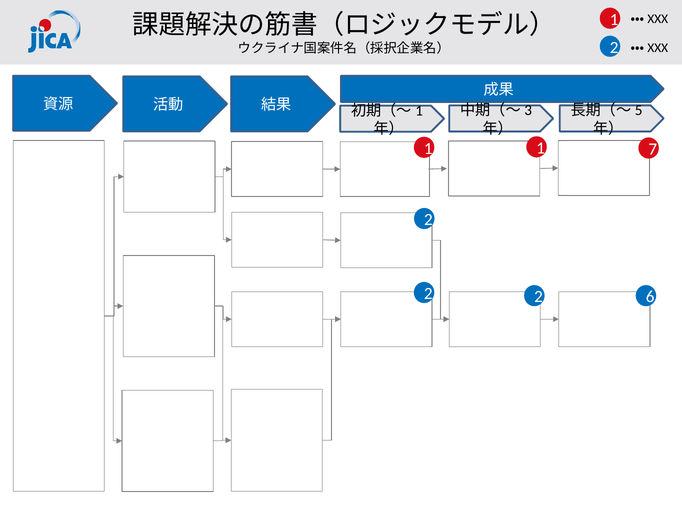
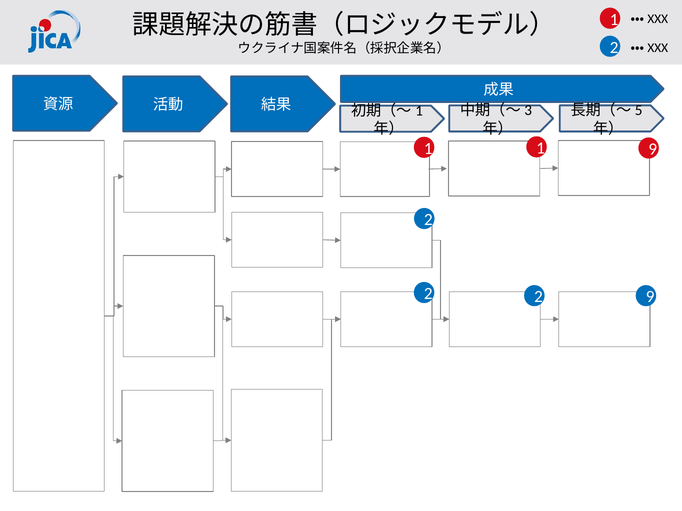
1 7: 7 -> 9
2 6: 6 -> 9
